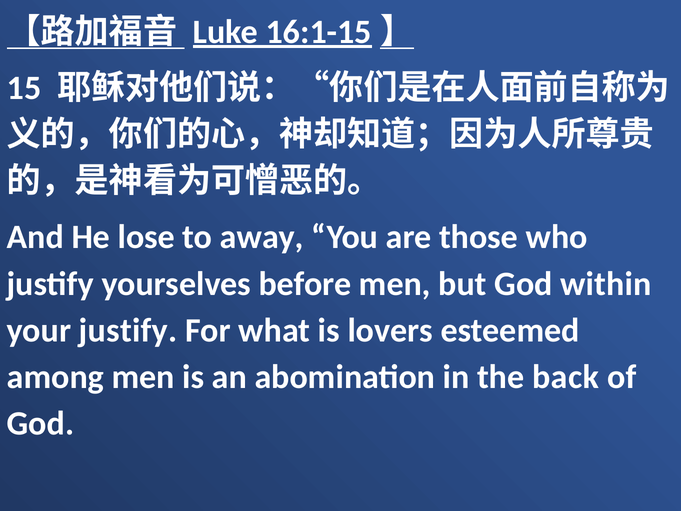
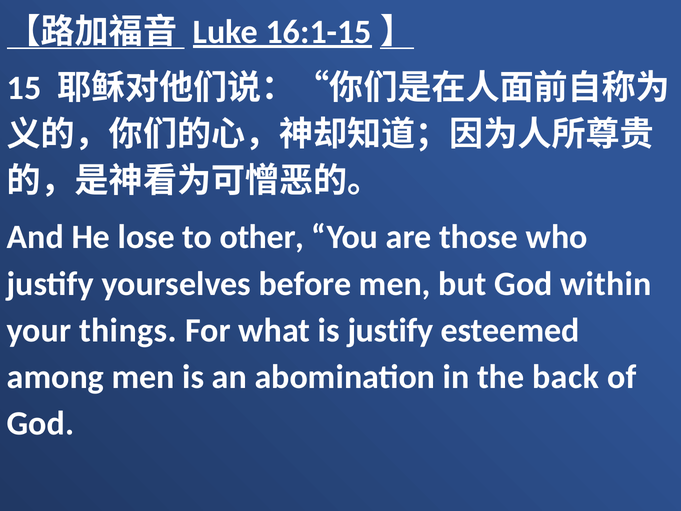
away: away -> other
your justify: justify -> things
is lovers: lovers -> justify
